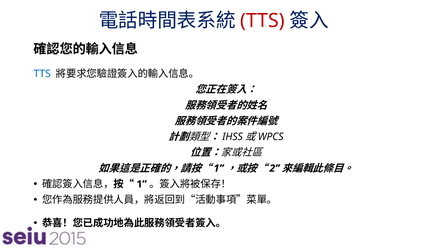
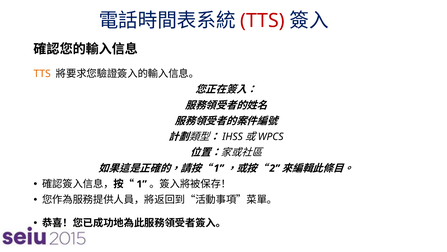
TTS at (42, 74) colour: blue -> orange
